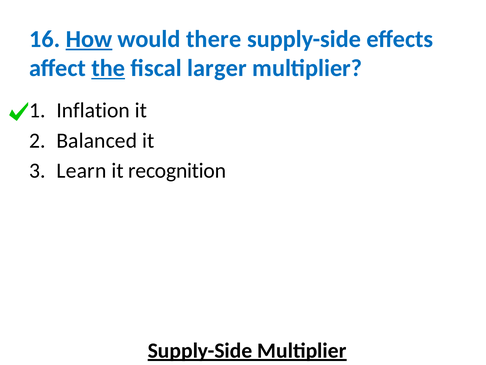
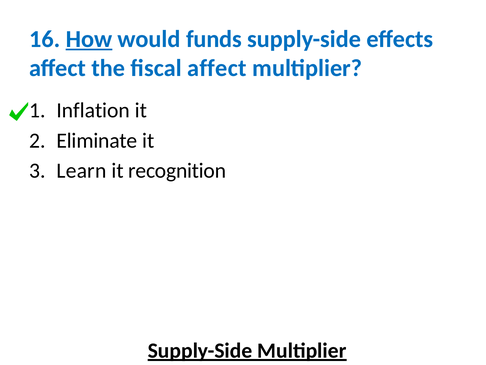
there: there -> funds
the underline: present -> none
fiscal larger: larger -> affect
Balanced: Balanced -> Eliminate
